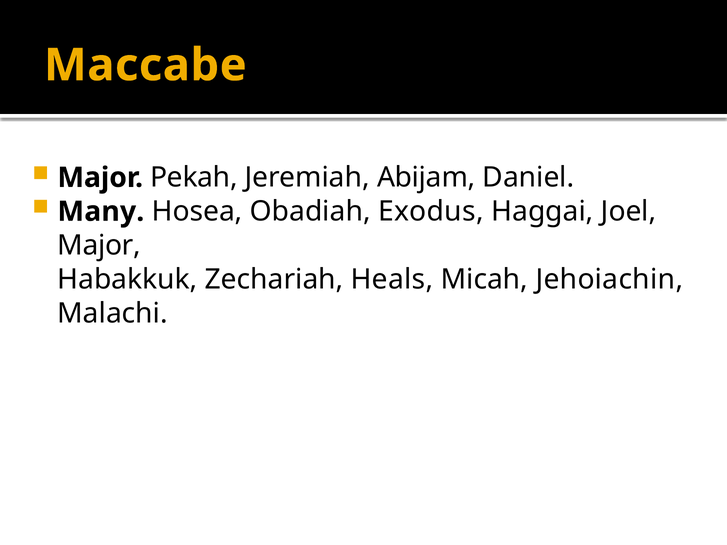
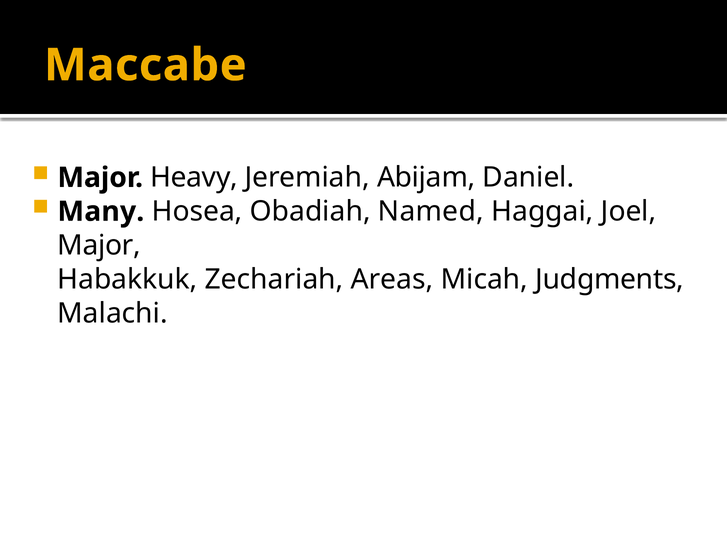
Pekah: Pekah -> Heavy
Exodus: Exodus -> Named
Heals: Heals -> Areas
Jehoiachin: Jehoiachin -> Judgments
